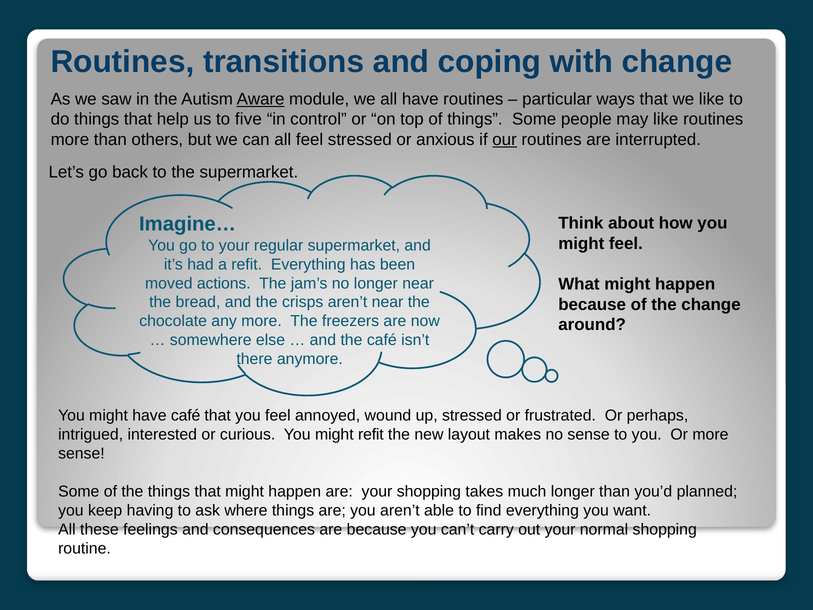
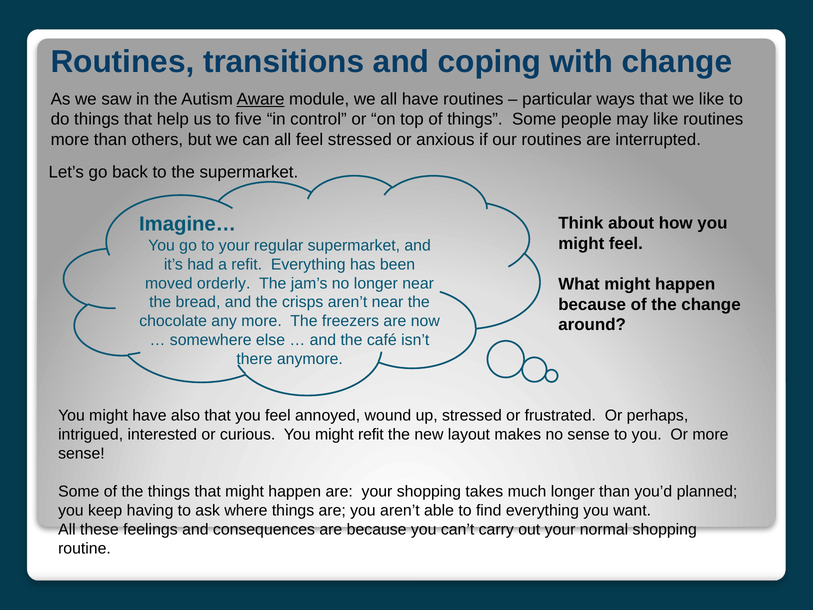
our underline: present -> none
actions: actions -> orderly
have café: café -> also
